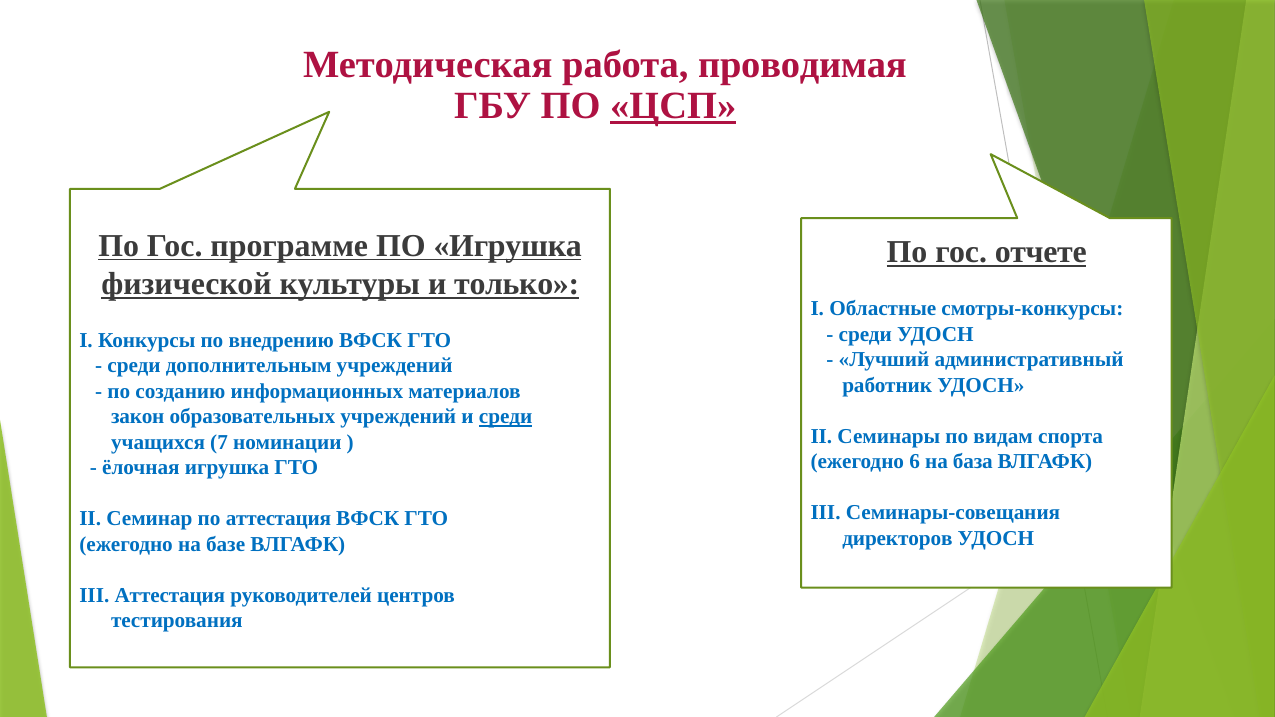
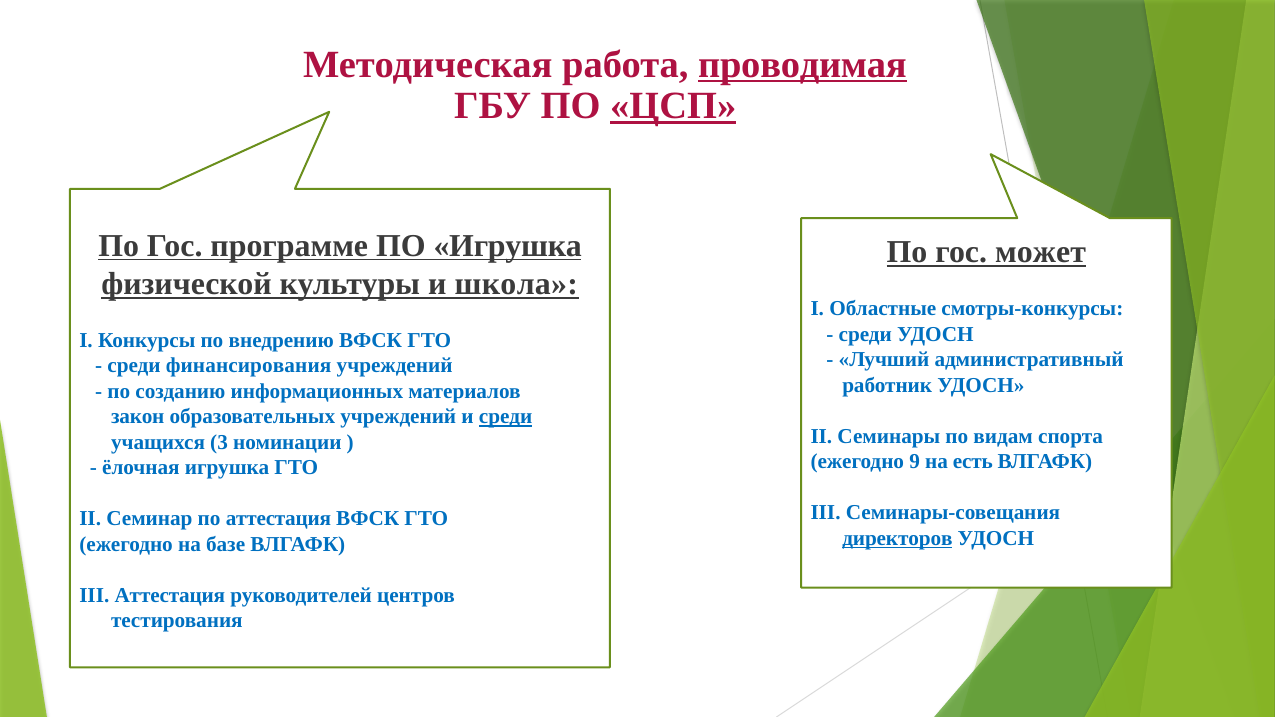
проводимая underline: none -> present
отчете: отчете -> может
только: только -> школа
дополнительным: дополнительным -> финансирования
7: 7 -> 3
6: 6 -> 9
база: база -> есть
директоров underline: none -> present
